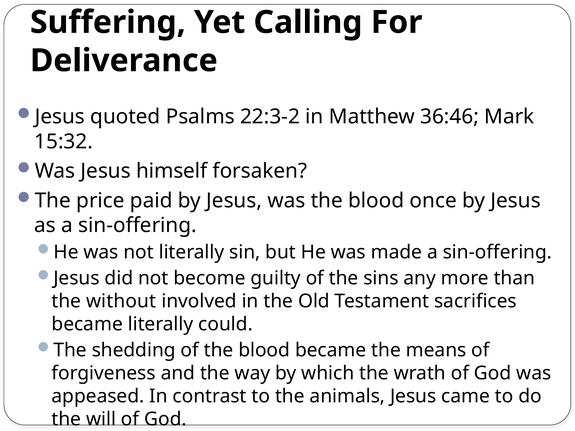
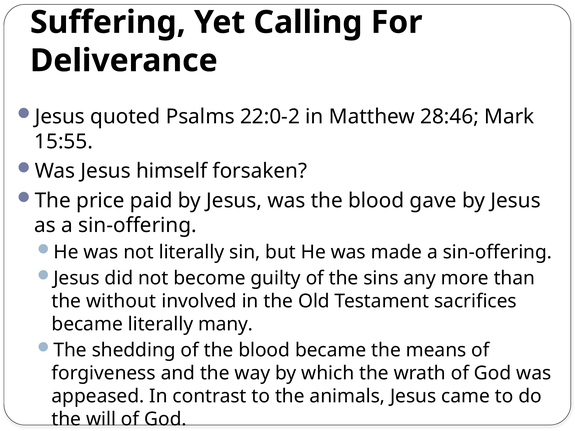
22:3-2: 22:3-2 -> 22:0-2
36:46: 36:46 -> 28:46
15:32: 15:32 -> 15:55
blood once: once -> gave
could: could -> many
